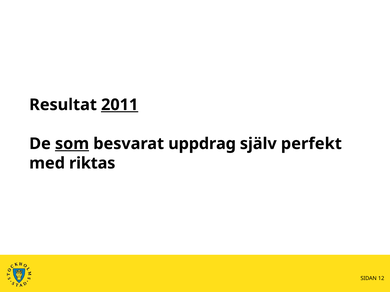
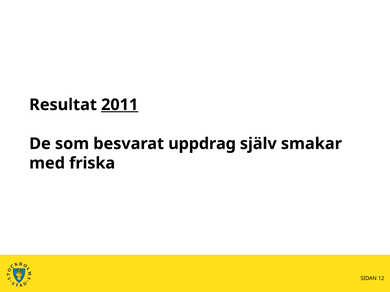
som underline: present -> none
perfekt: perfekt -> smakar
riktas: riktas -> friska
